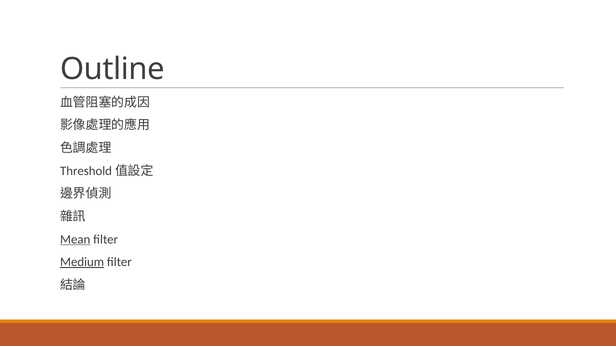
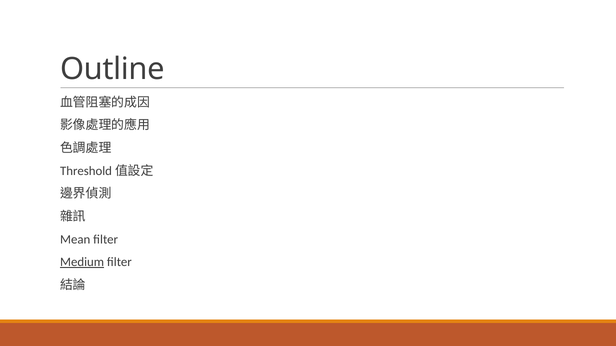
Mean underline: present -> none
